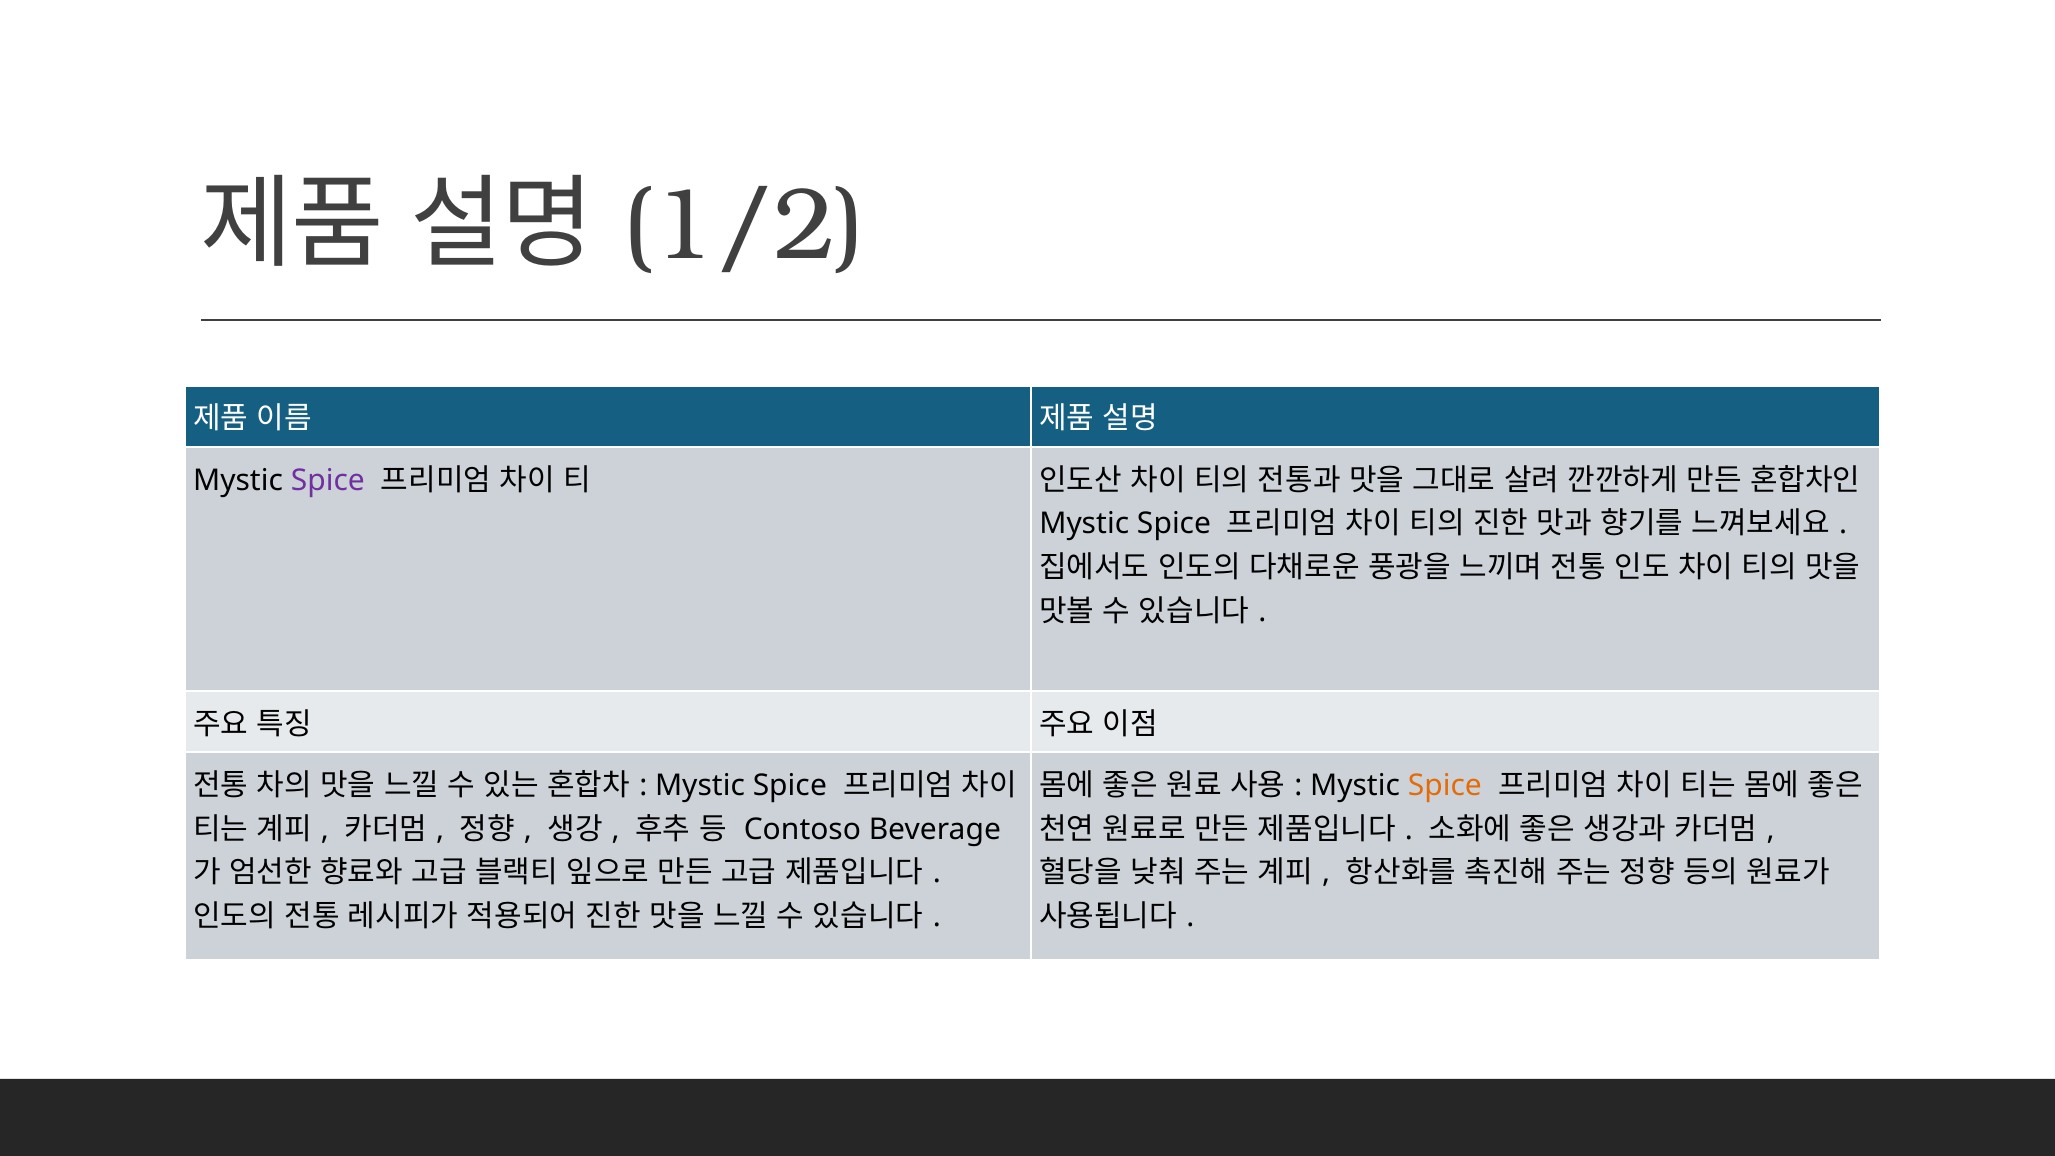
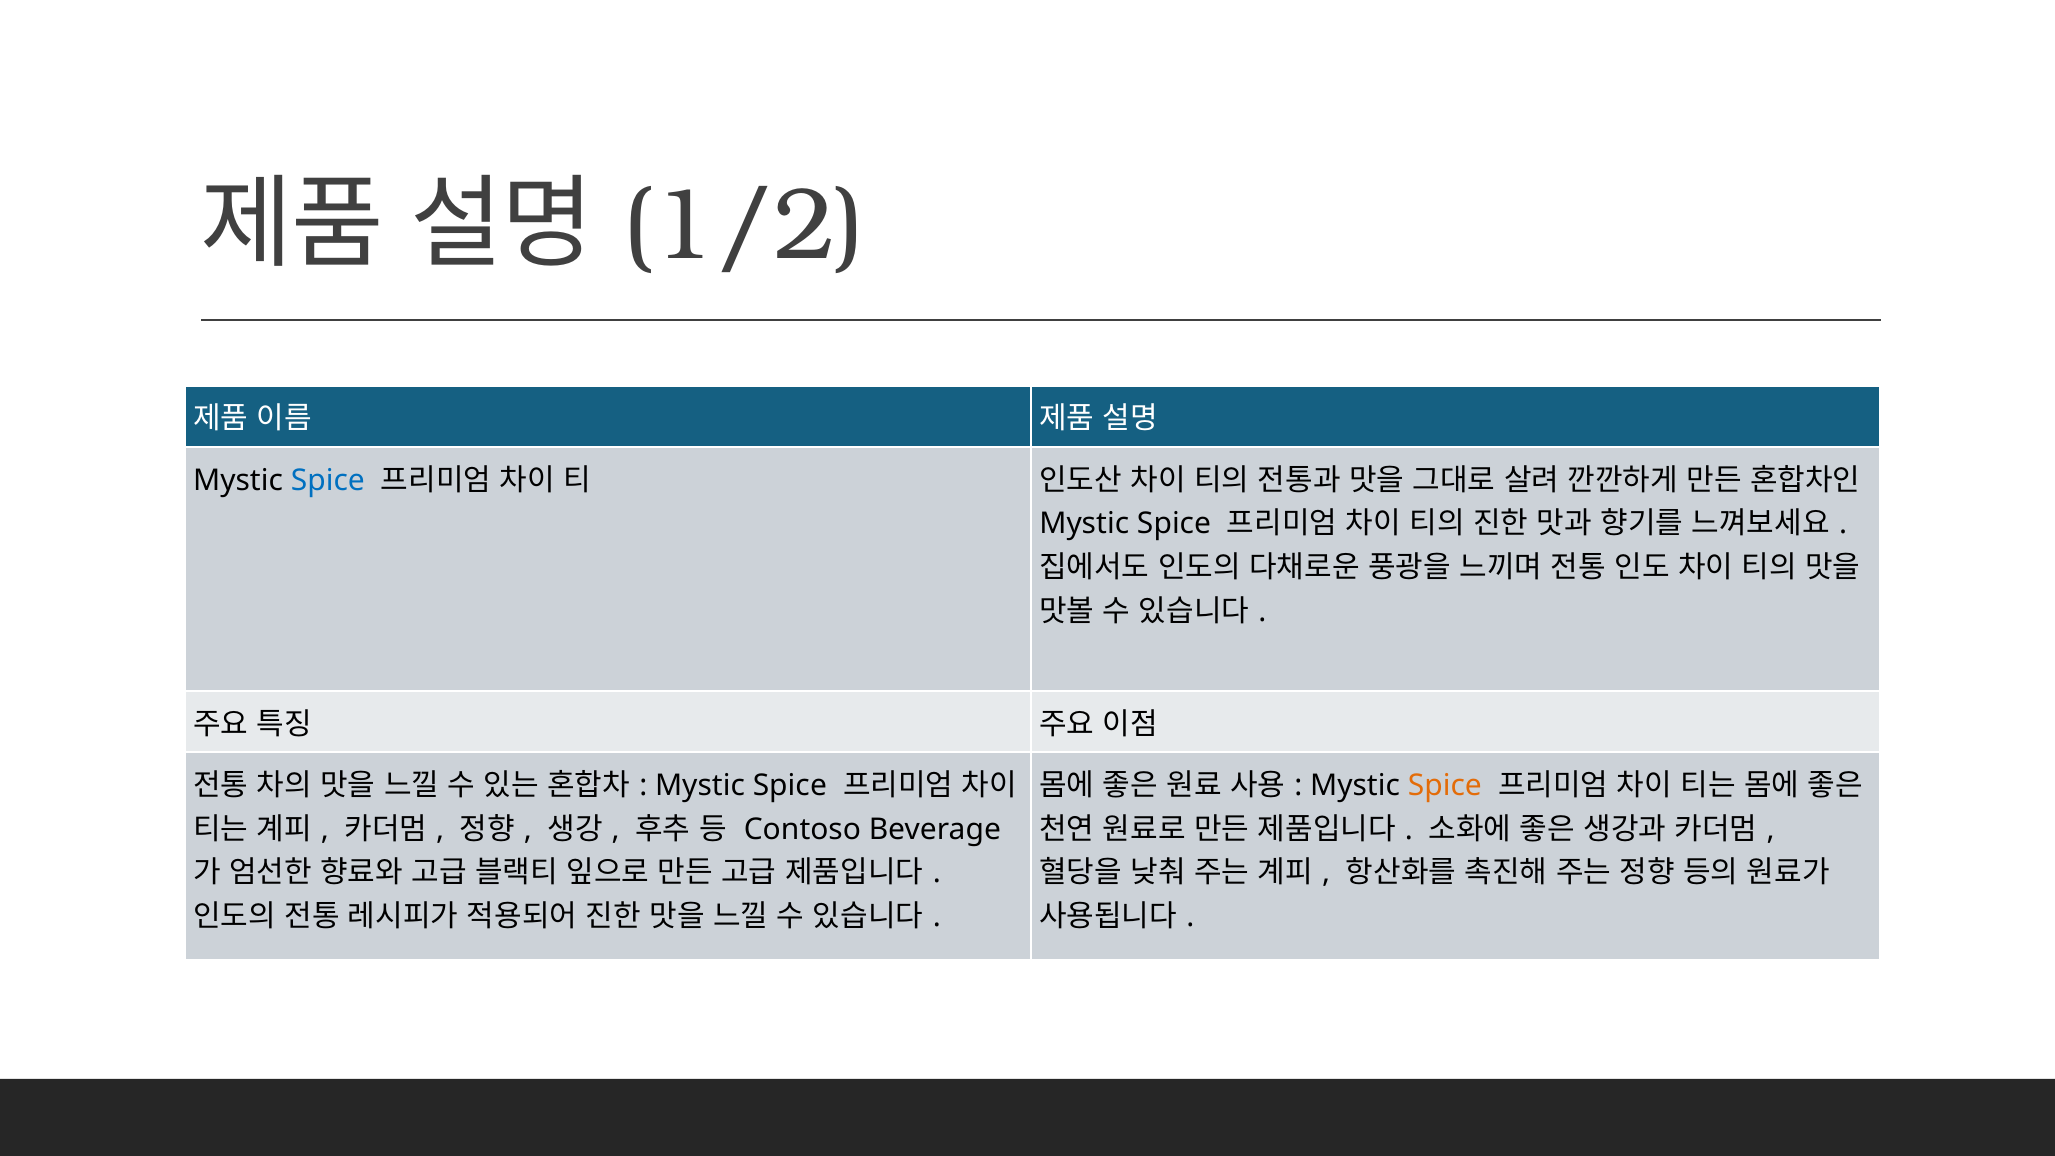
Spice at (328, 480) colour: purple -> blue
